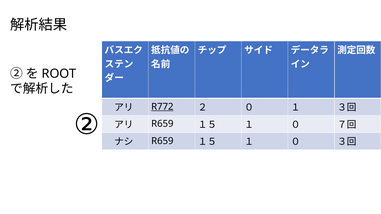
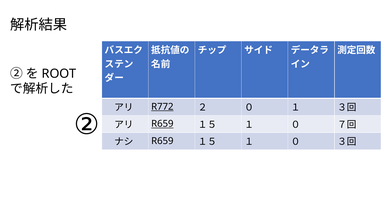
R659 at (162, 124) underline: none -> present
